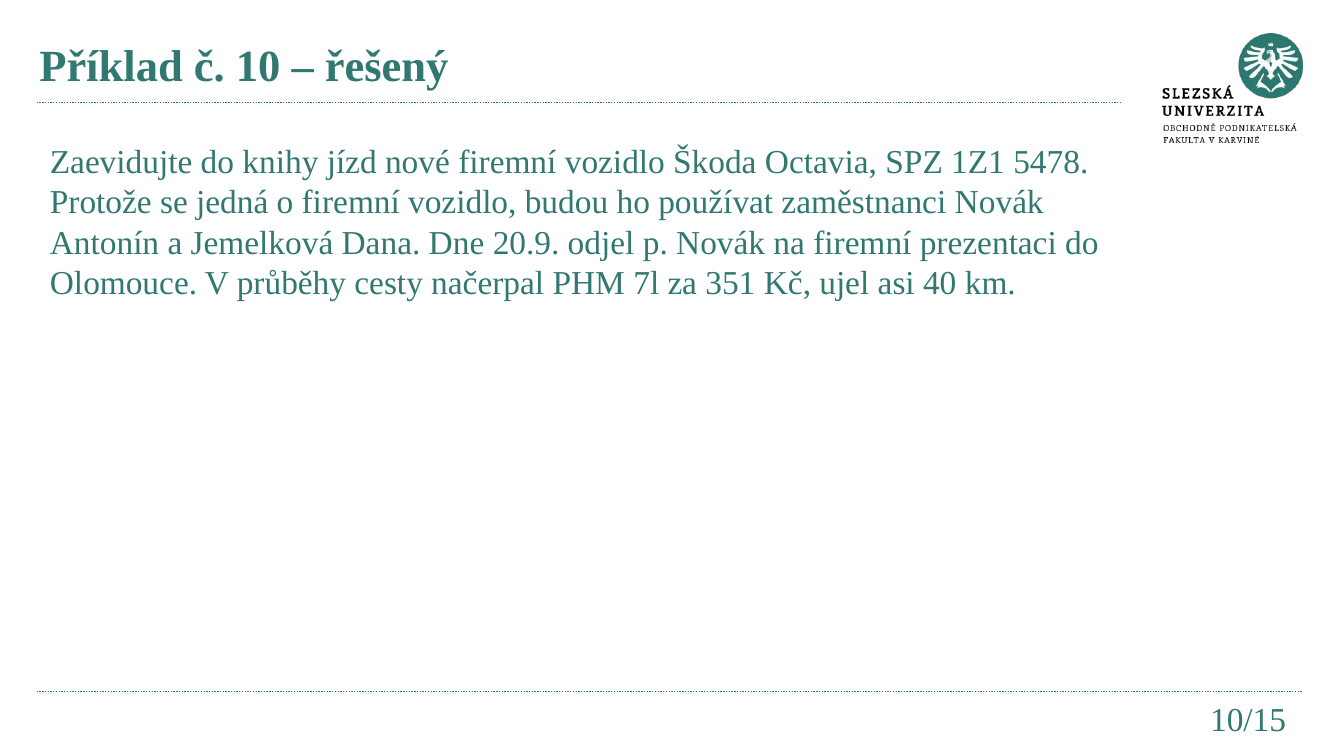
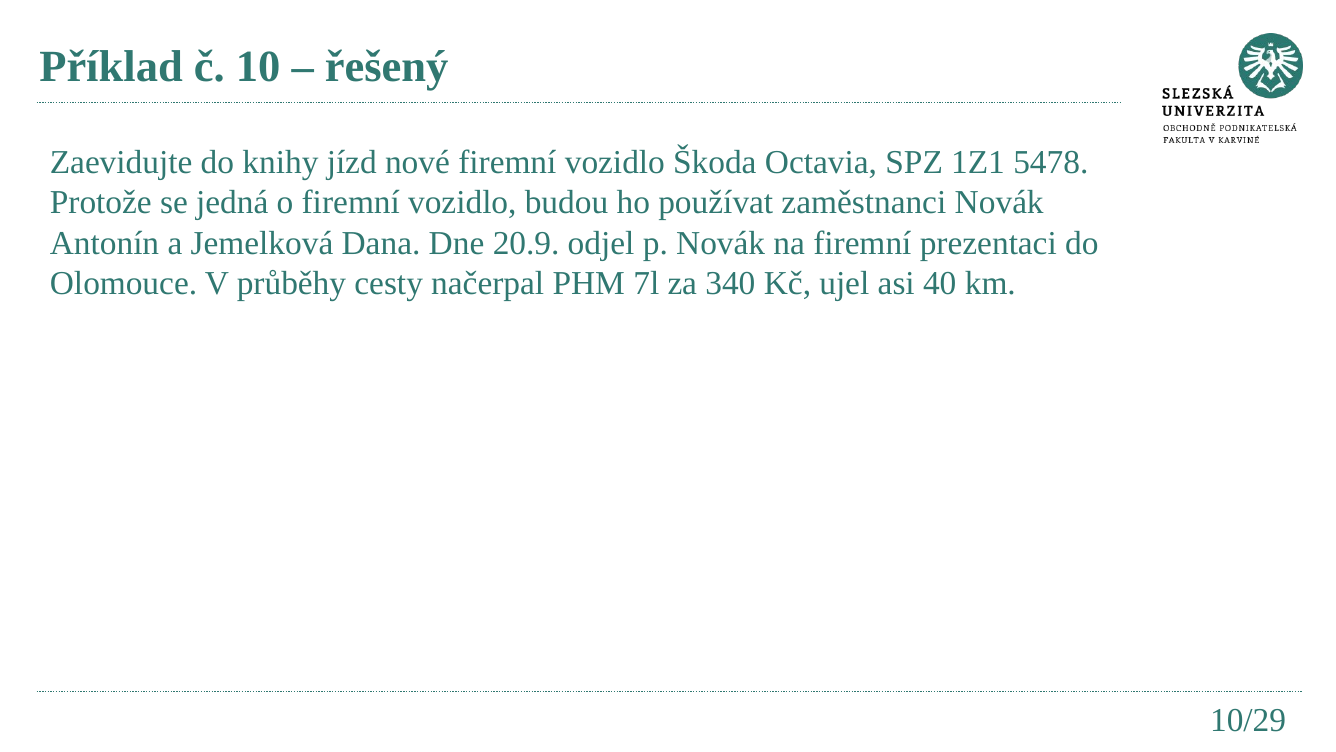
351: 351 -> 340
10/15: 10/15 -> 10/29
